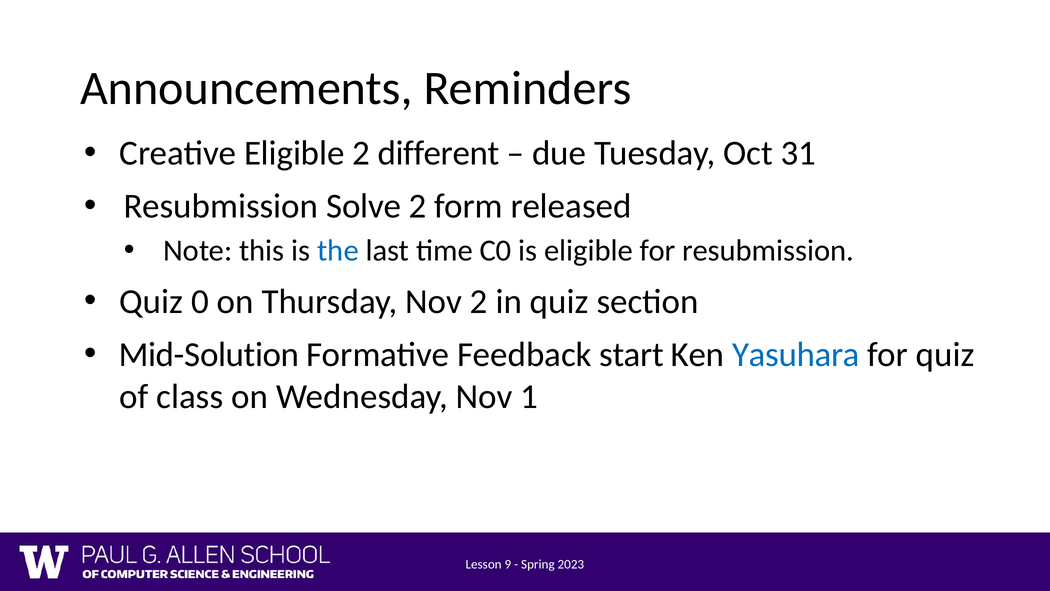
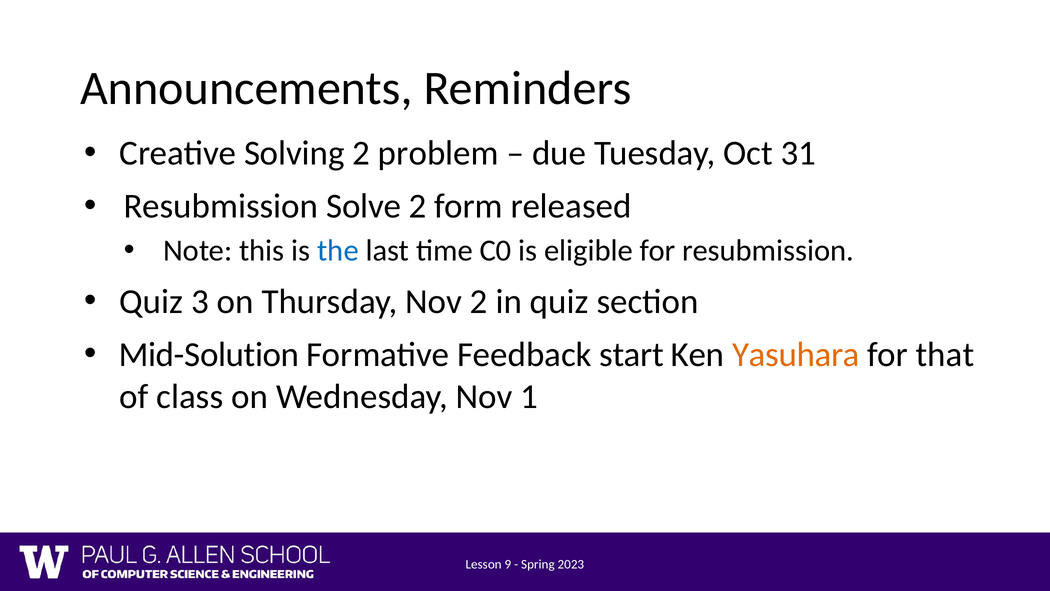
Creative Eligible: Eligible -> Solving
different: different -> problem
0: 0 -> 3
Yasuhara colour: blue -> orange
for quiz: quiz -> that
